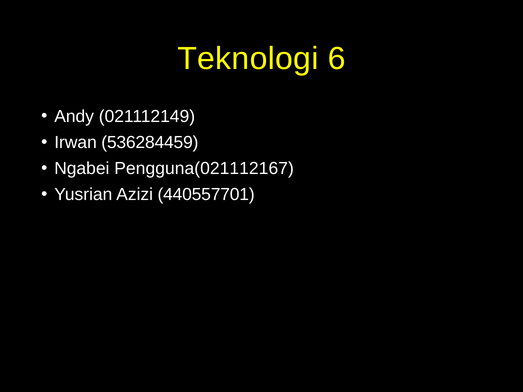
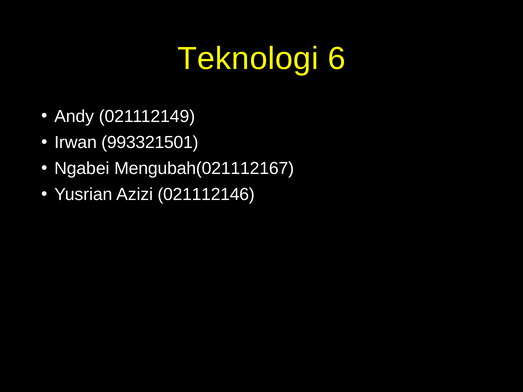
536284459: 536284459 -> 993321501
Pengguna(021112167: Pengguna(021112167 -> Mengubah(021112167
440557701: 440557701 -> 021112146
